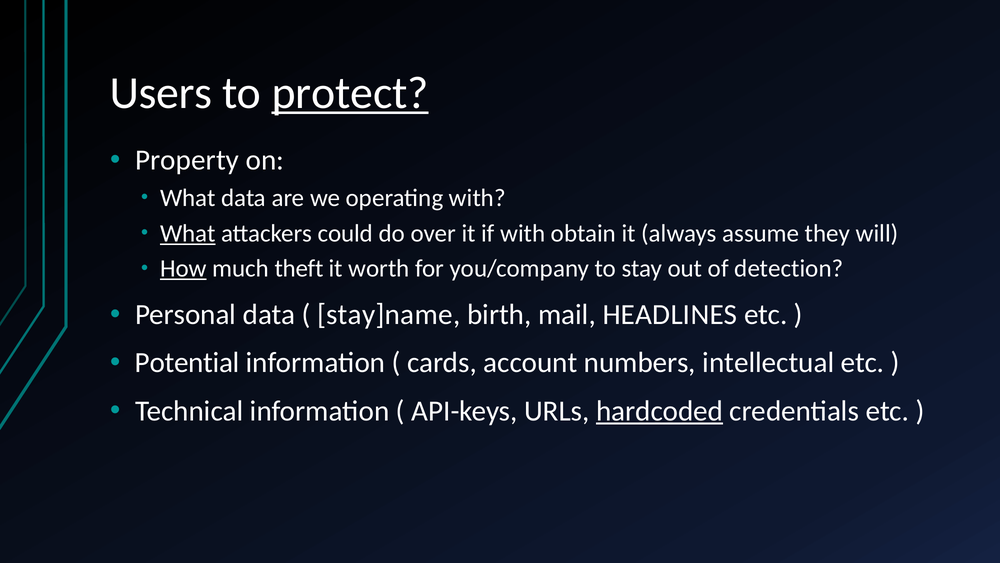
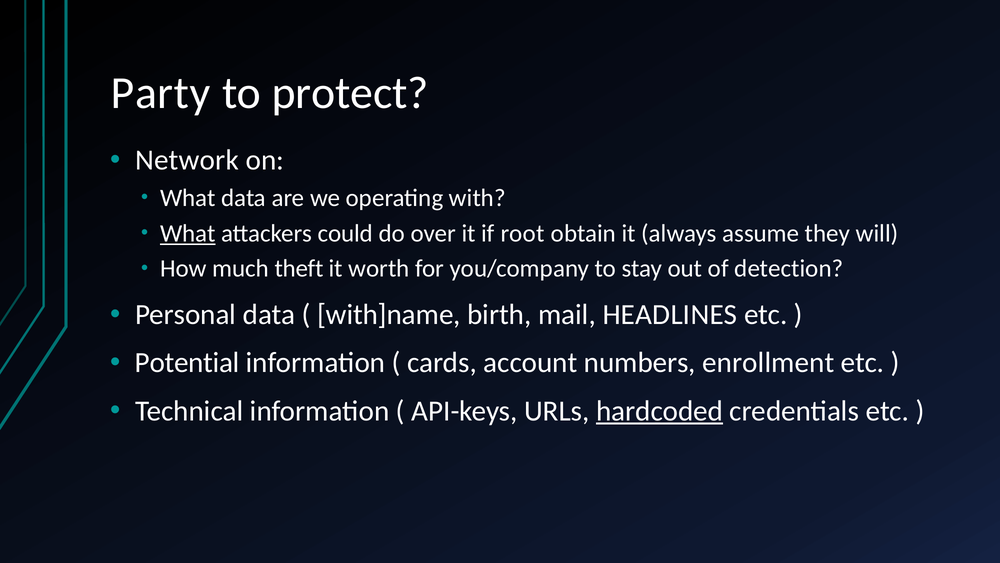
Users: Users -> Party
protect underline: present -> none
Property: Property -> Network
if with: with -> root
How underline: present -> none
stay]name: stay]name -> with]name
intellectual: intellectual -> enrollment
